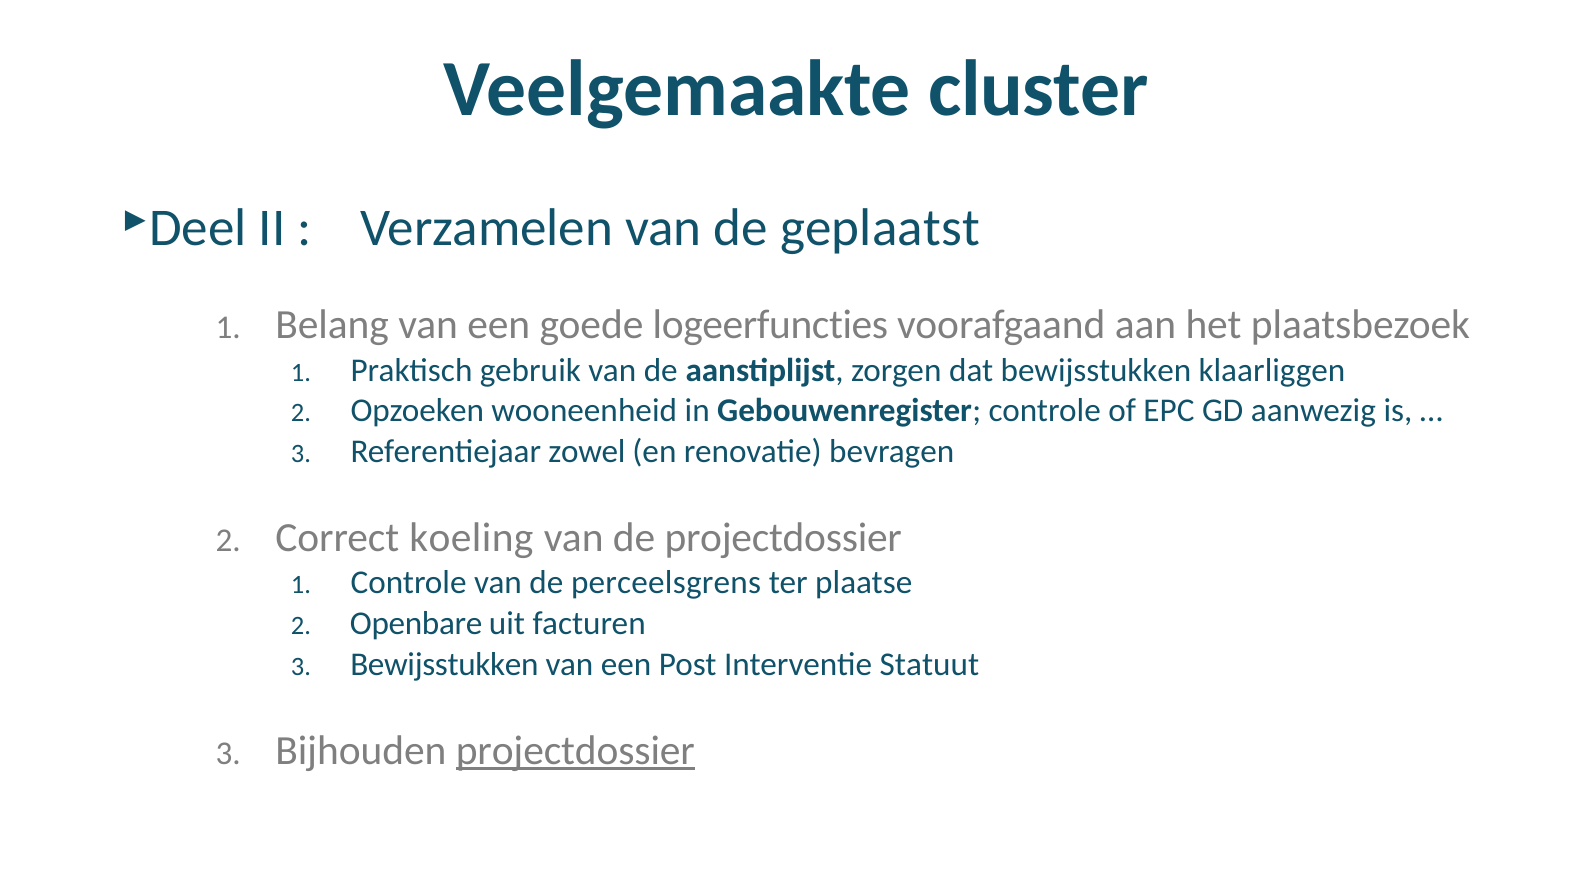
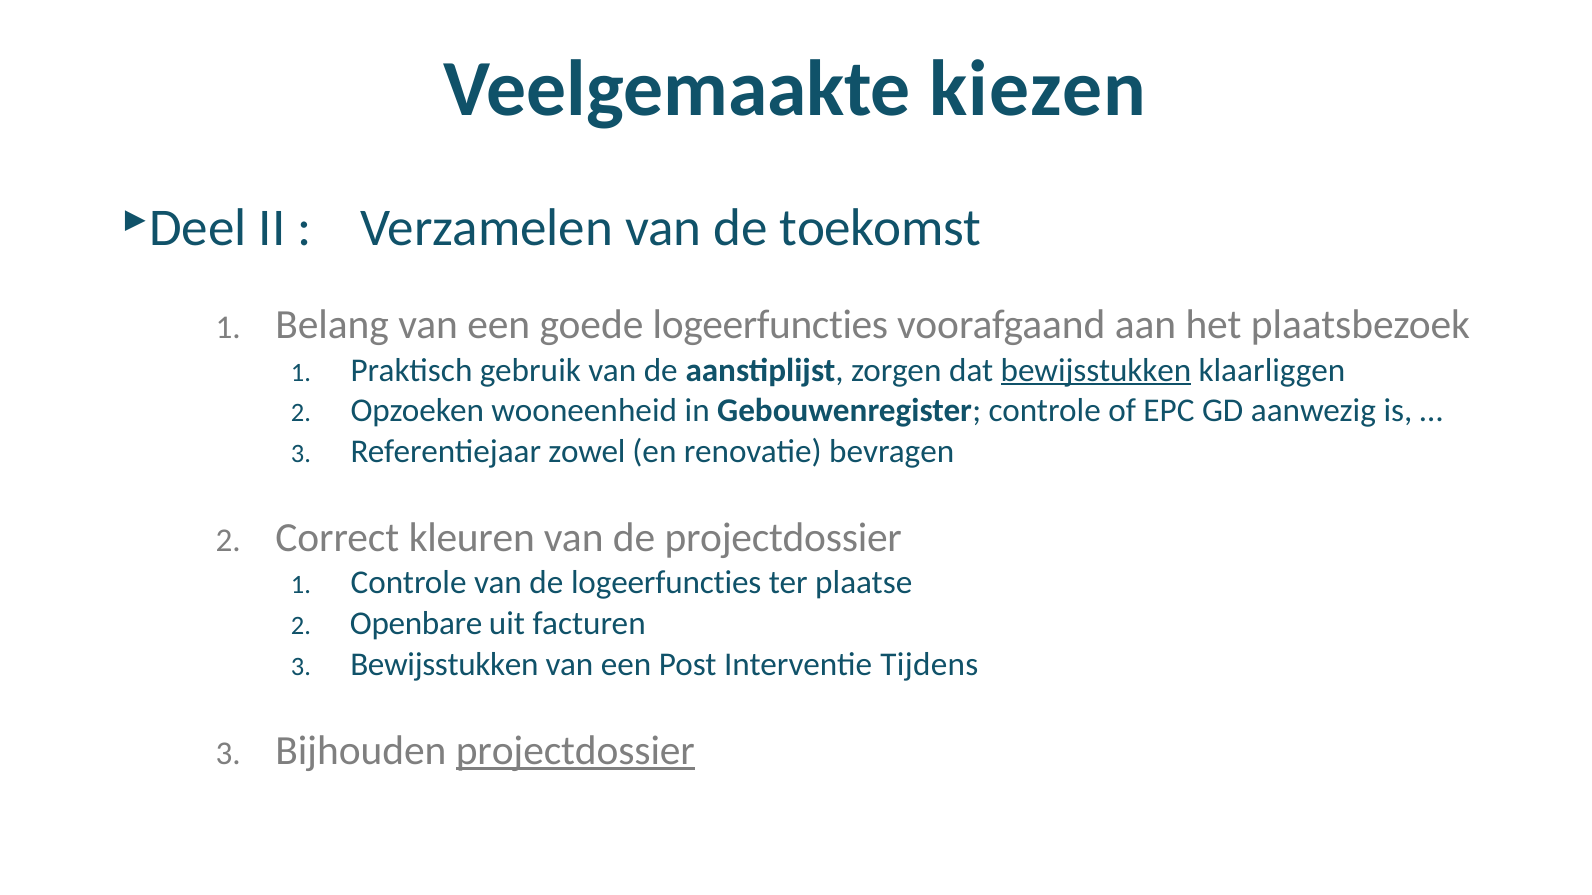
cluster: cluster -> kiezen
geplaatst: geplaatst -> toekomst
bewijsstukken at (1096, 370) underline: none -> present
koeling: koeling -> kleuren
de perceelsgrens: perceelsgrens -> logeerfuncties
Statuut: Statuut -> Tijdens
